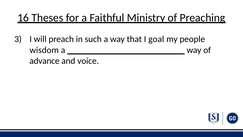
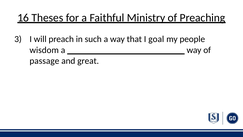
advance: advance -> passage
voice: voice -> great
